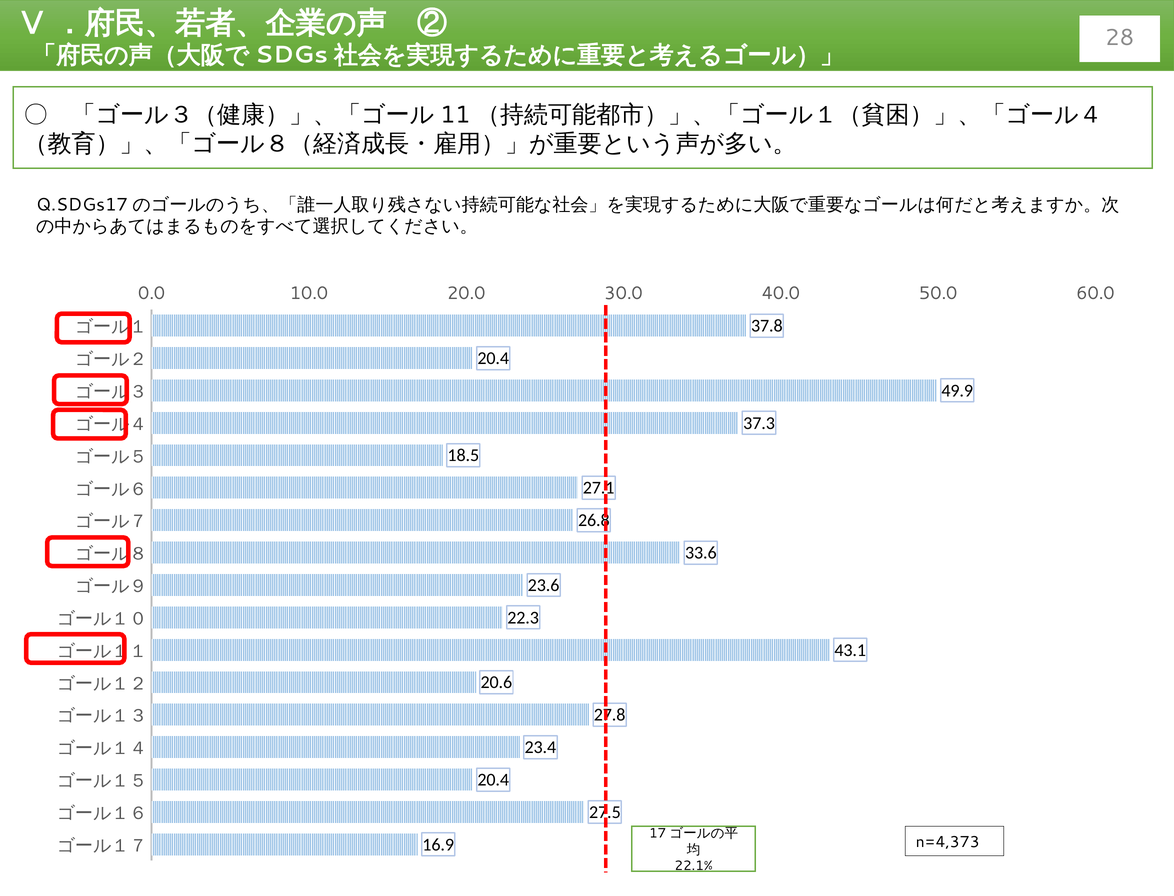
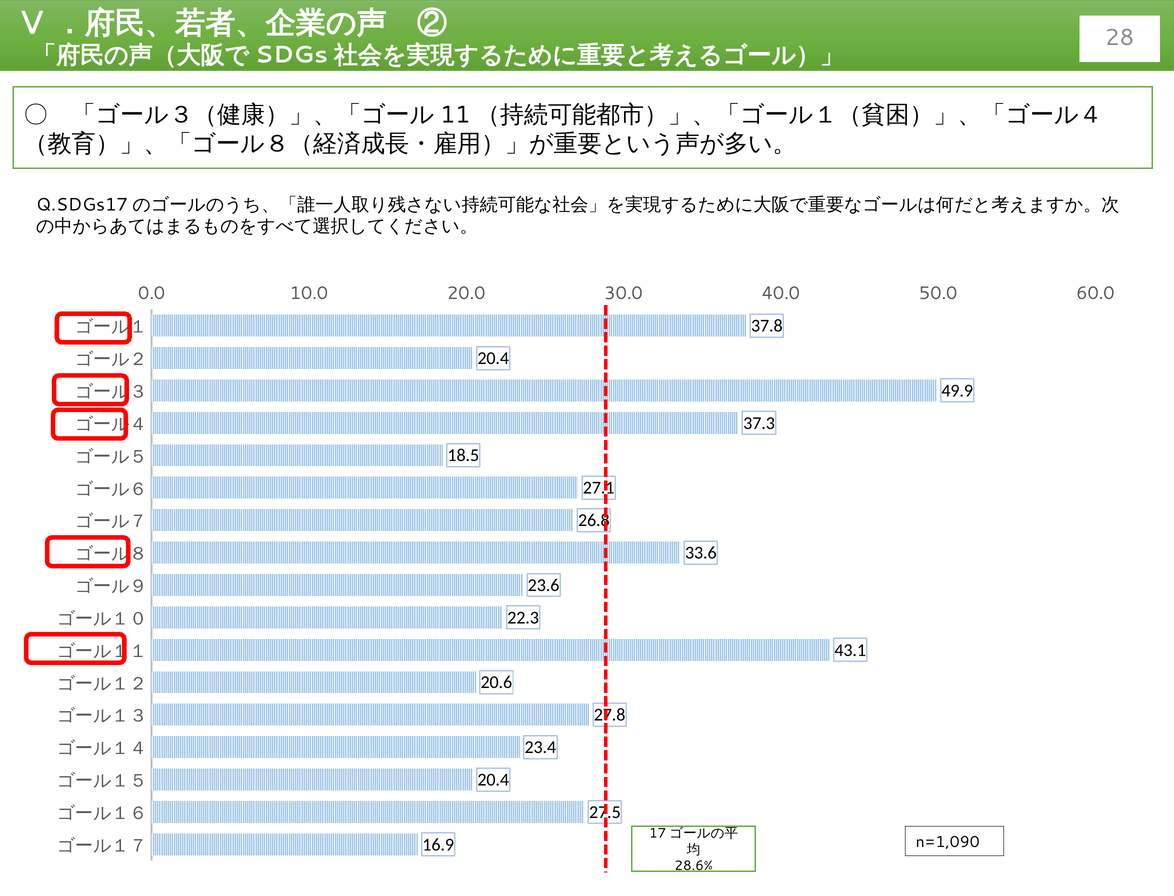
n=4,373: n=4,373 -> n=1,090
22.1%: 22.1% -> 28.6%
